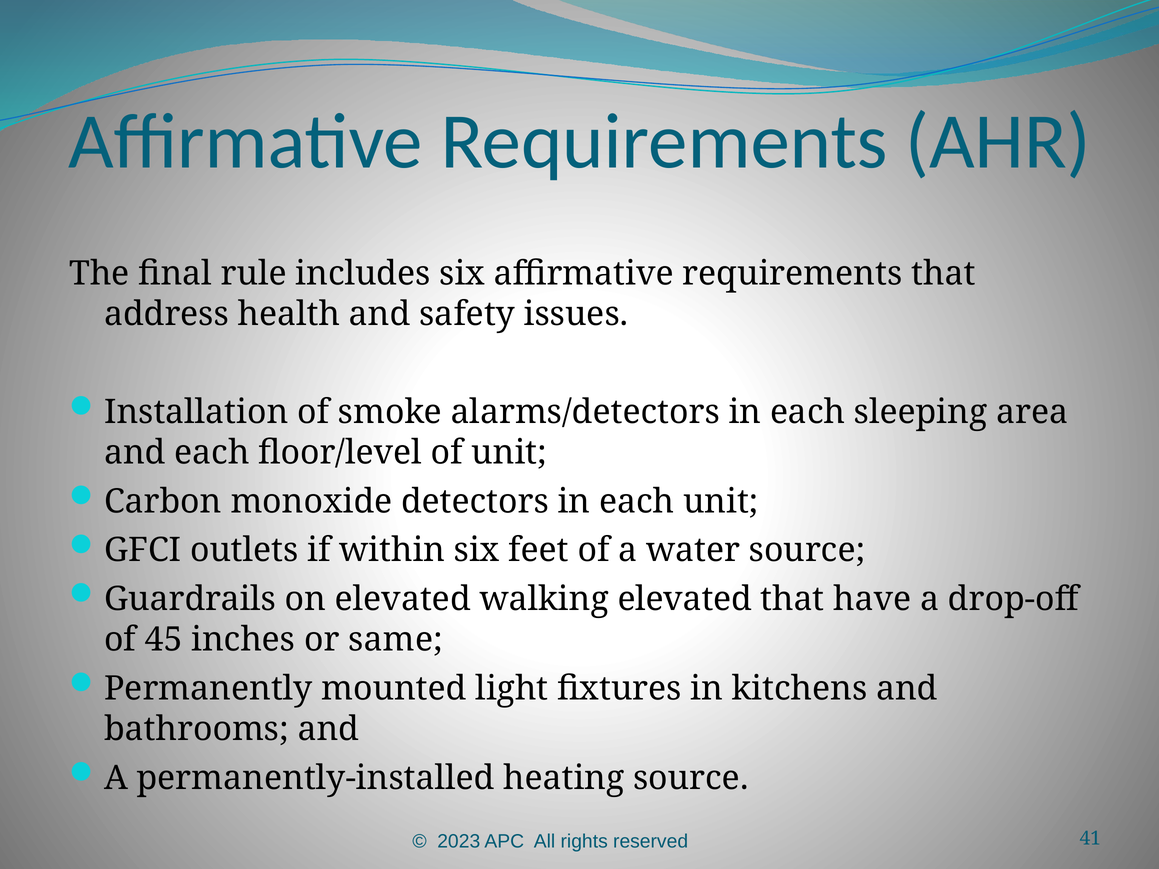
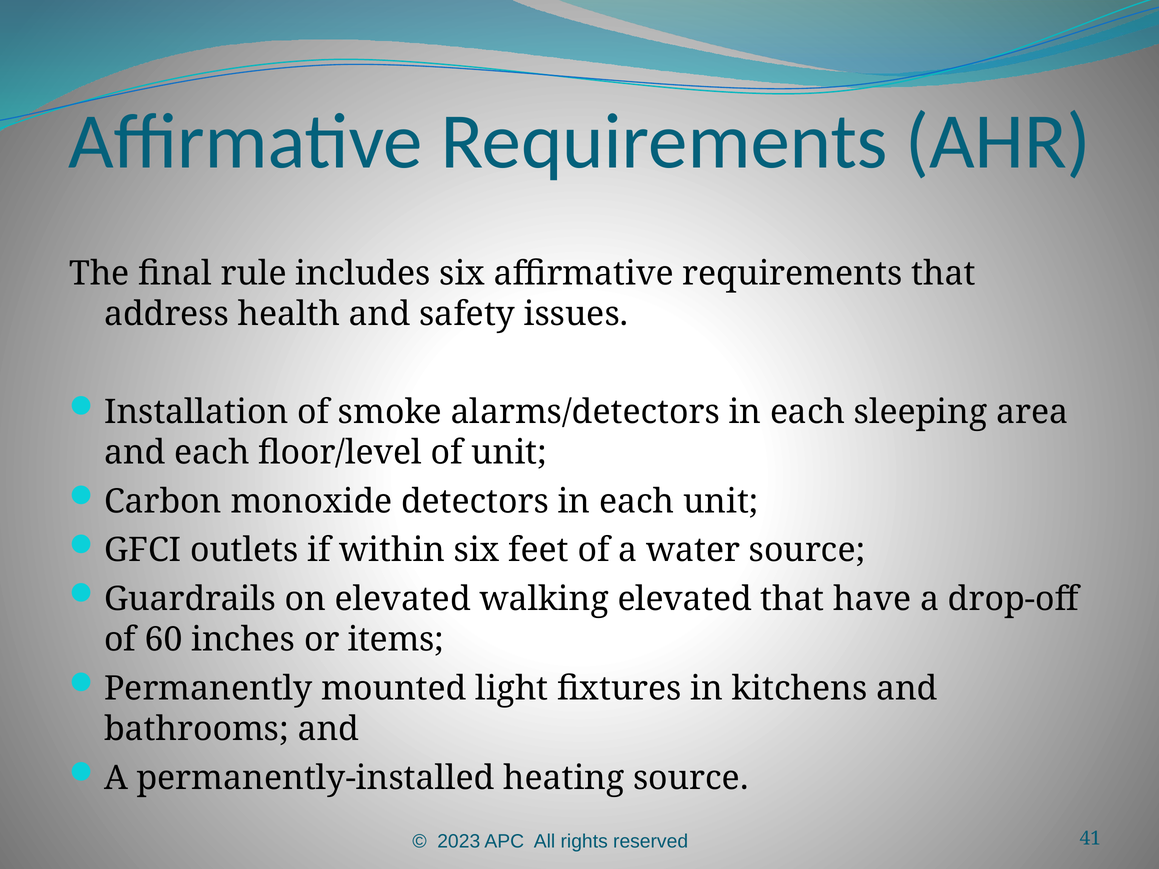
45: 45 -> 60
same: same -> items
